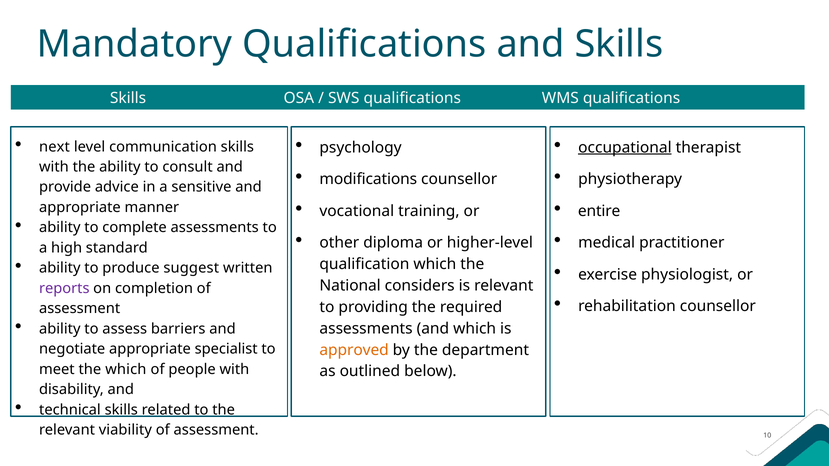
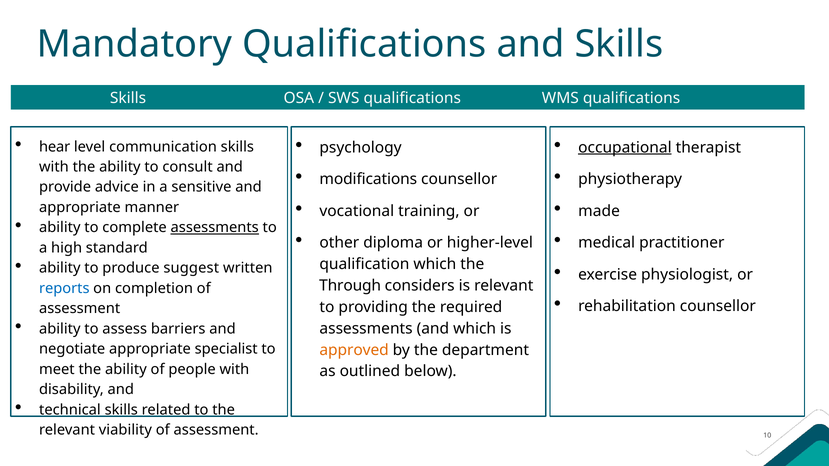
next: next -> hear
entire: entire -> made
assessments at (215, 228) underline: none -> present
National: National -> Through
reports colour: purple -> blue
meet the which: which -> ability
